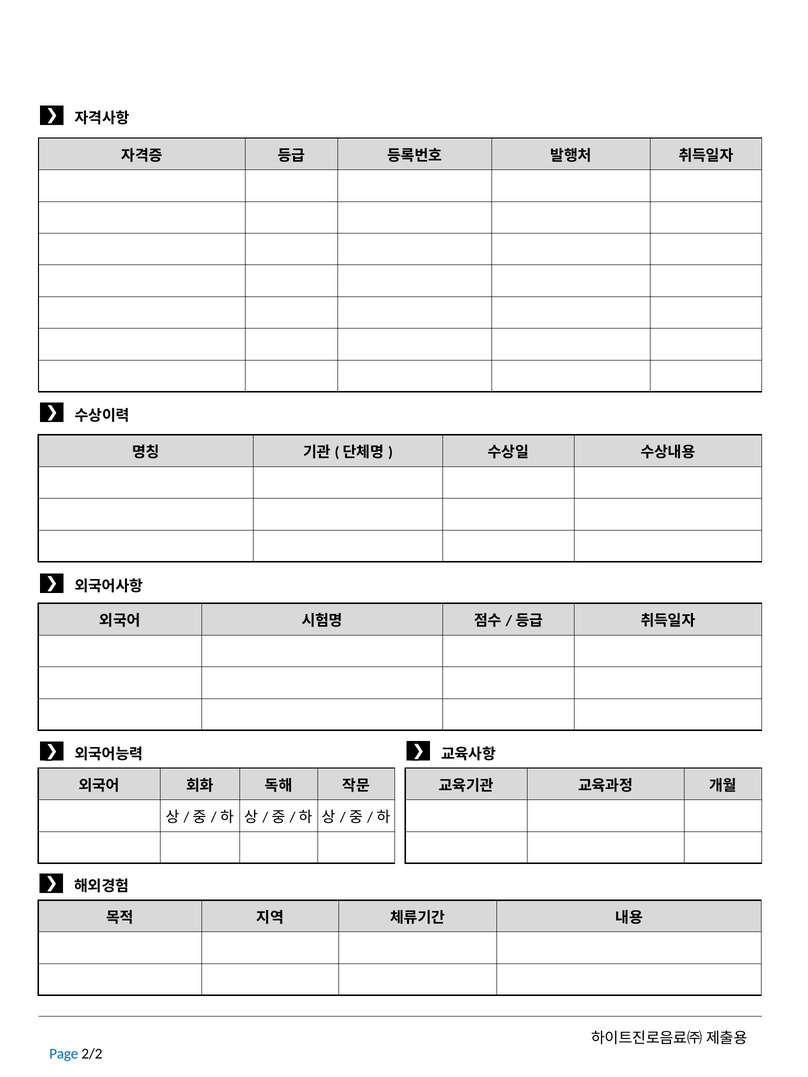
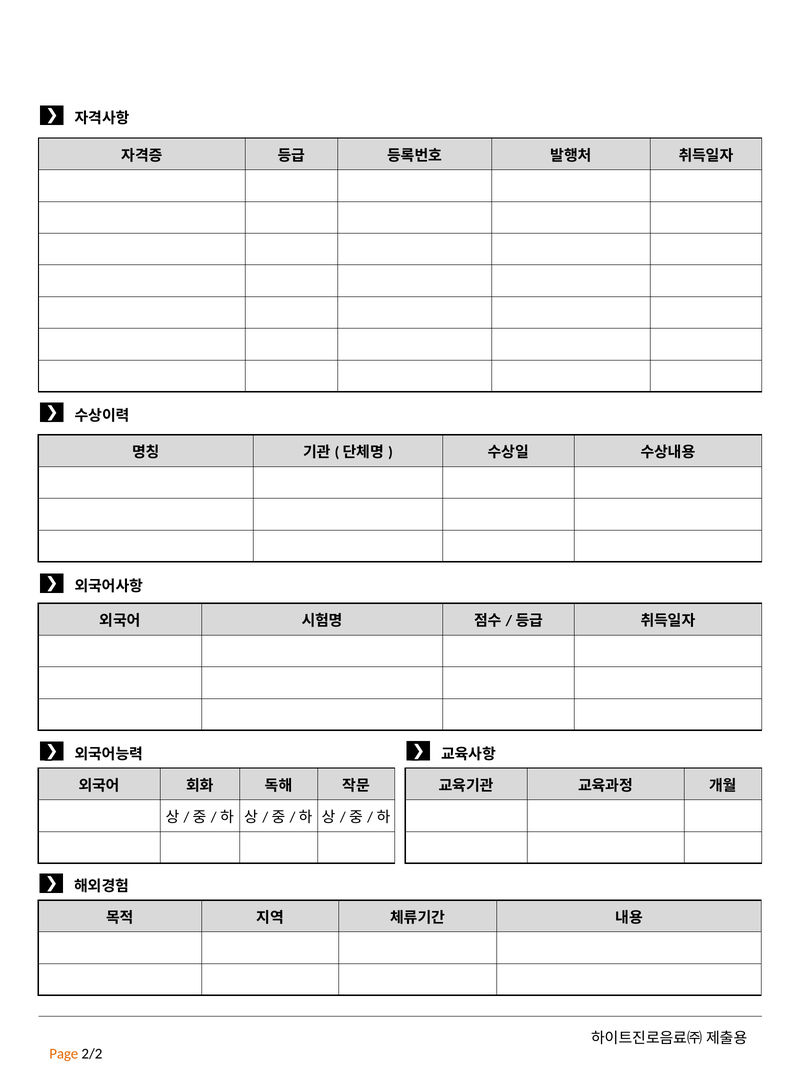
Page colour: blue -> orange
